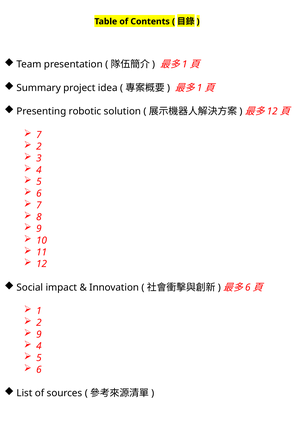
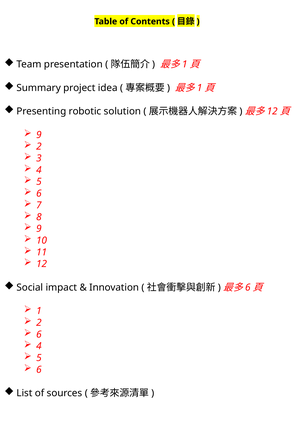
7 at (39, 135): 7 -> 9
9 at (39, 335): 9 -> 6
